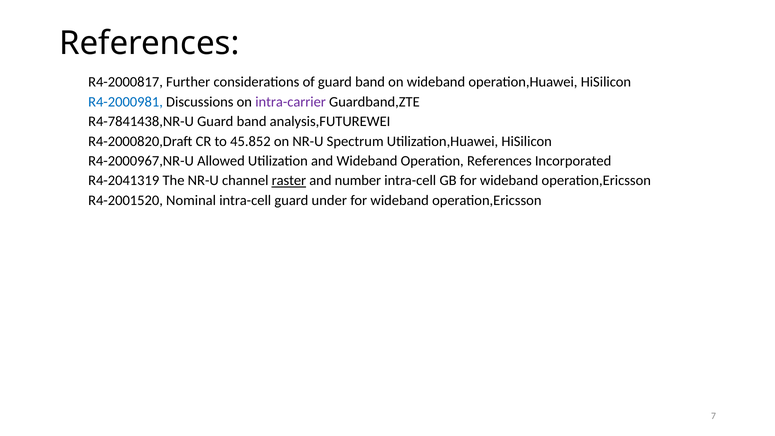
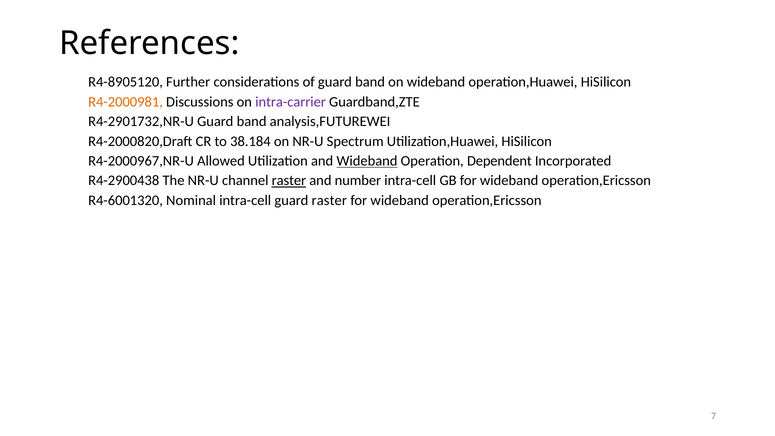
R4-2000817: R4-2000817 -> R4-8905120
R4-2000981 colour: blue -> orange
R4-7841438,NR-U: R4-7841438,NR-U -> R4-2901732,NR-U
45.852: 45.852 -> 38.184
Wideband at (367, 161) underline: none -> present
Operation References: References -> Dependent
R4-2041319: R4-2041319 -> R4-2900438
R4-2001520: R4-2001520 -> R4-6001320
guard under: under -> raster
